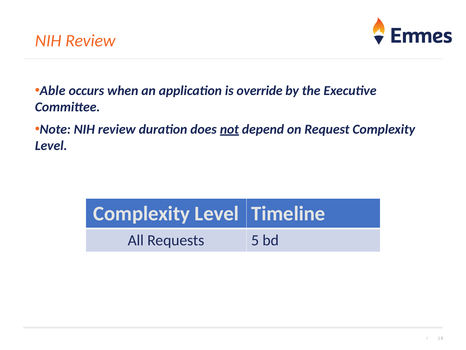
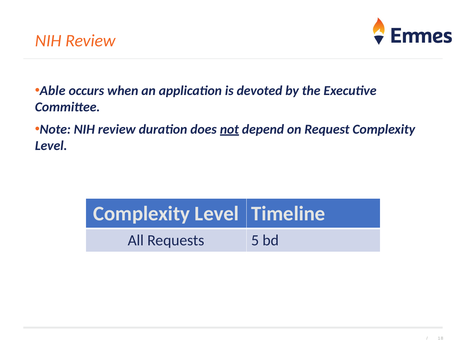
override: override -> devoted
